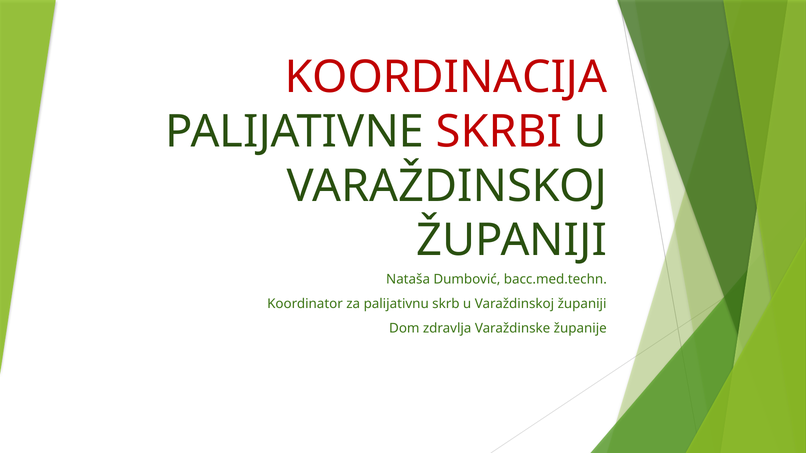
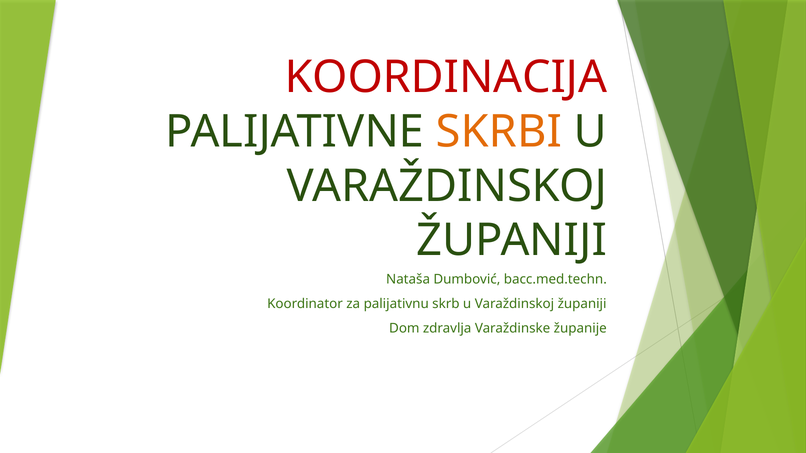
SKRBI colour: red -> orange
